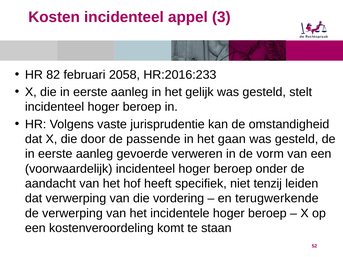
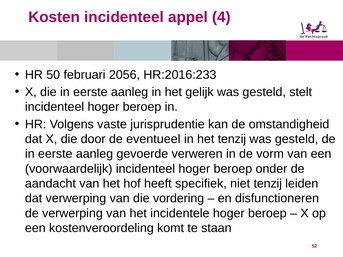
3: 3 -> 4
82: 82 -> 50
2058: 2058 -> 2056
passende: passende -> eventueel
het gaan: gaan -> tenzij
terugwerkende: terugwerkende -> disfunctioneren
